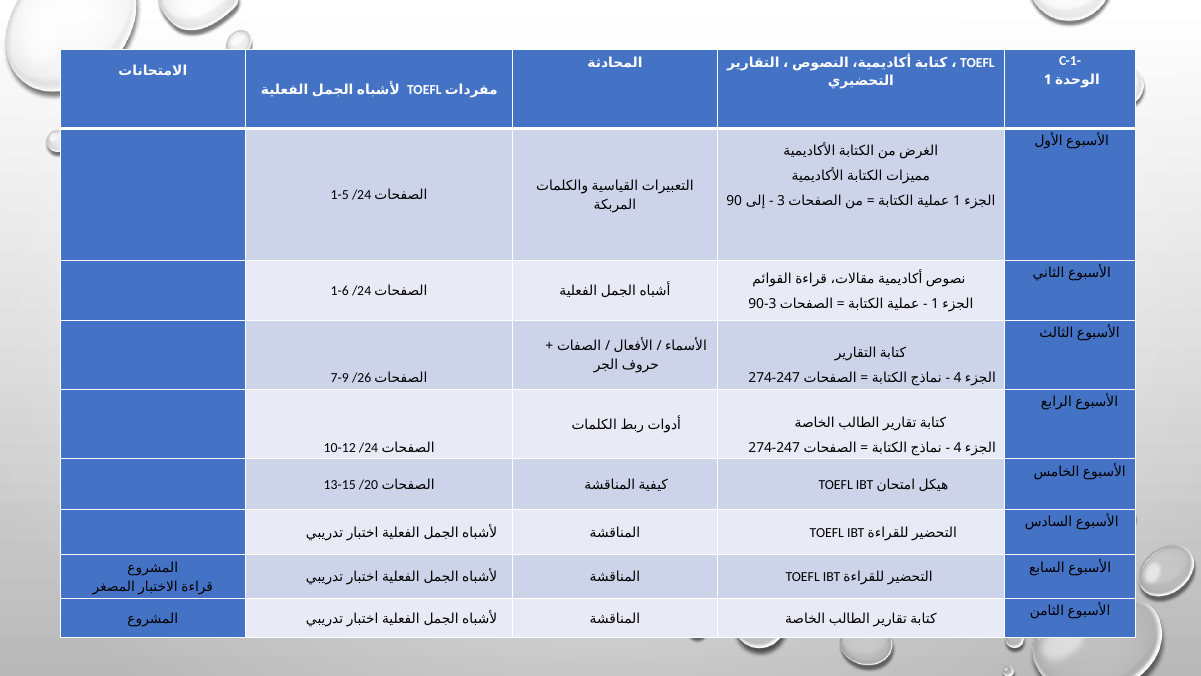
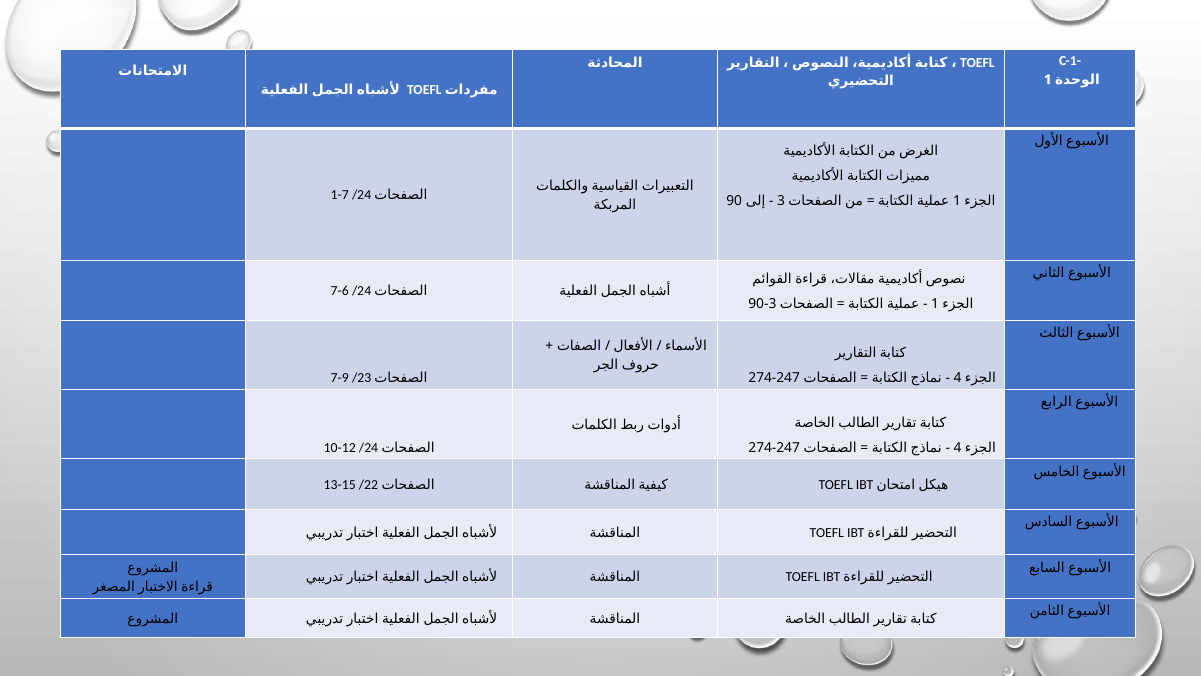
1-5: 1-5 -> 1-7
1-6: 1-6 -> 7-6
/26: /26 -> /23
/20: /20 -> /22
